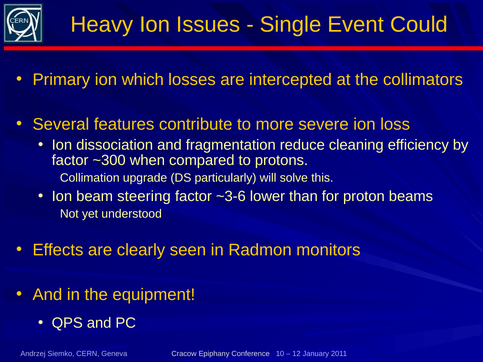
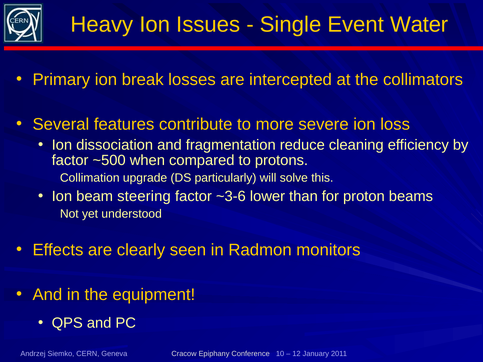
Could: Could -> Water
which: which -> break
~300: ~300 -> ~500
